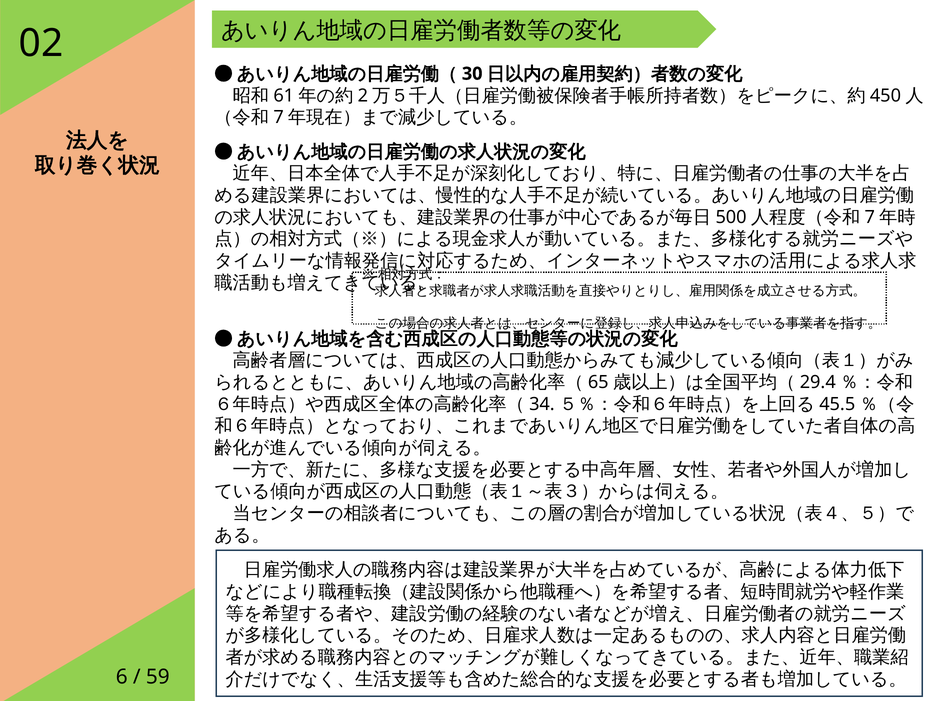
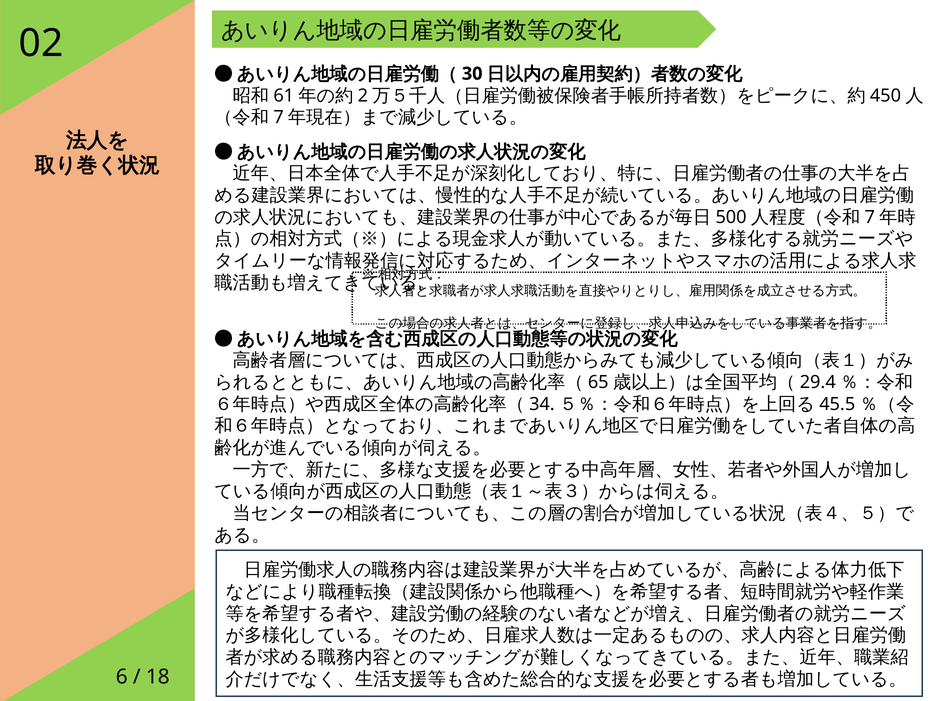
59: 59 -> 18
